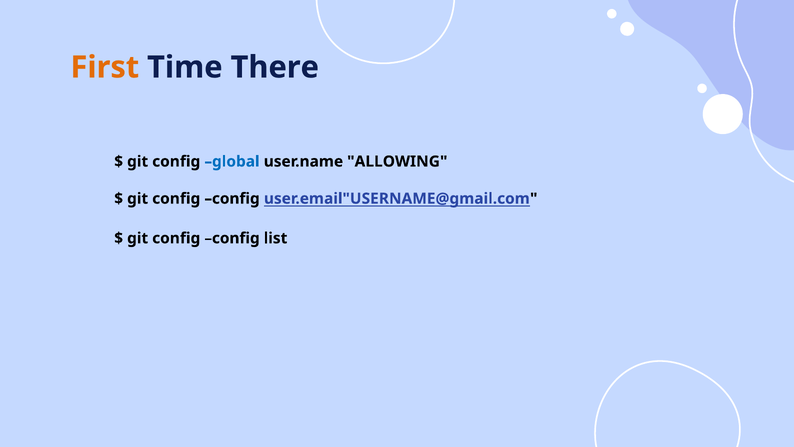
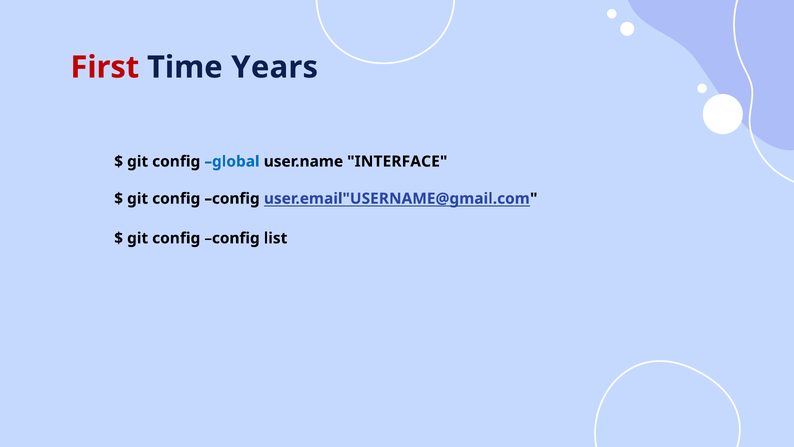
First colour: orange -> red
There: There -> Years
ALLOWING: ALLOWING -> INTERFACE
